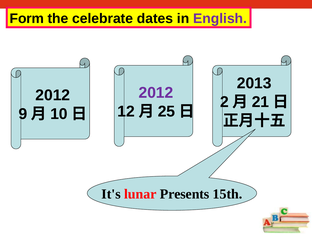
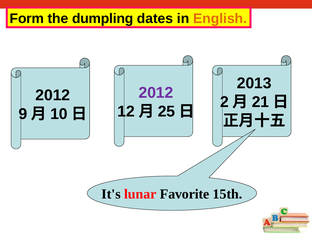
celebrate: celebrate -> dumpling
English colour: purple -> orange
Presents: Presents -> Favorite
